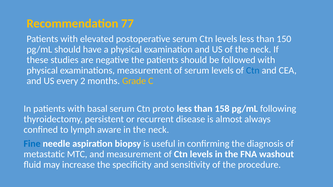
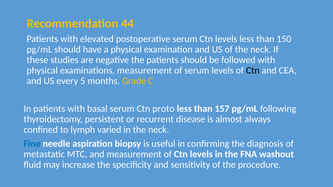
77: 77 -> 44
Ctn at (253, 70) colour: blue -> black
2: 2 -> 5
158: 158 -> 157
aware: aware -> varied
